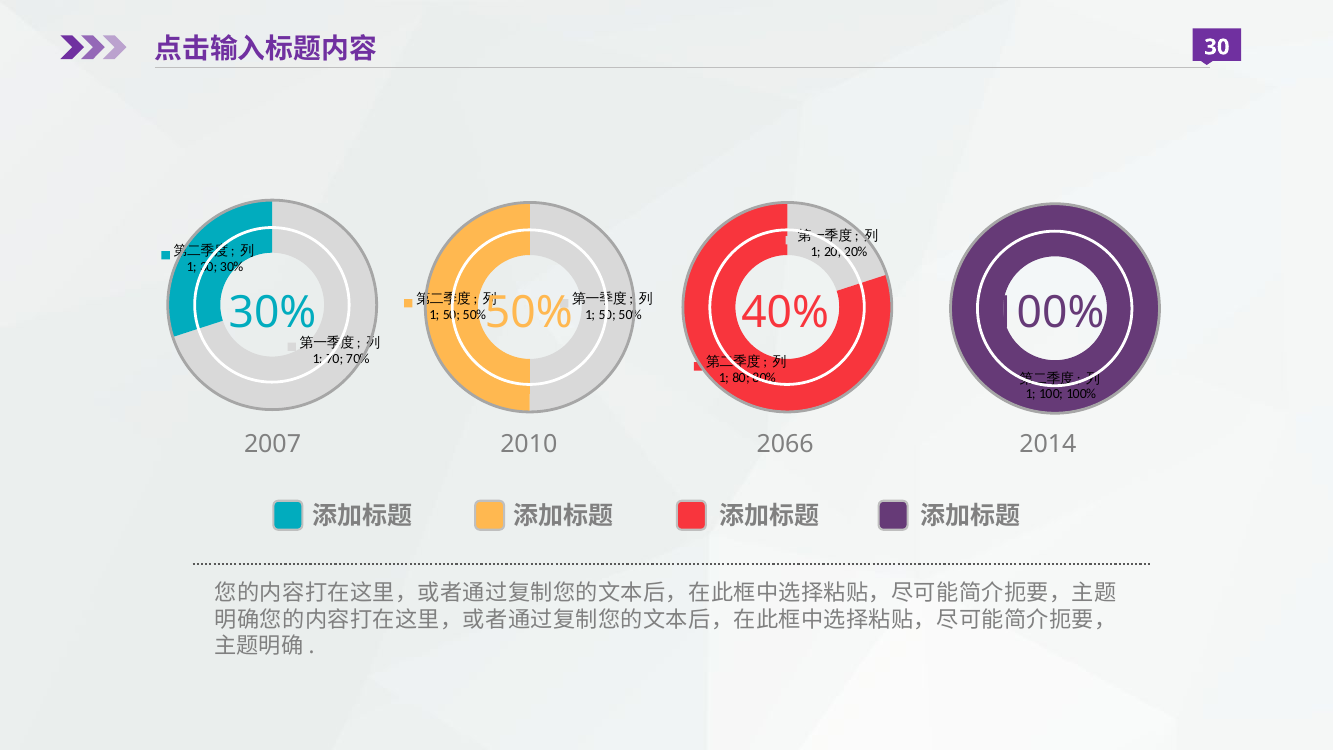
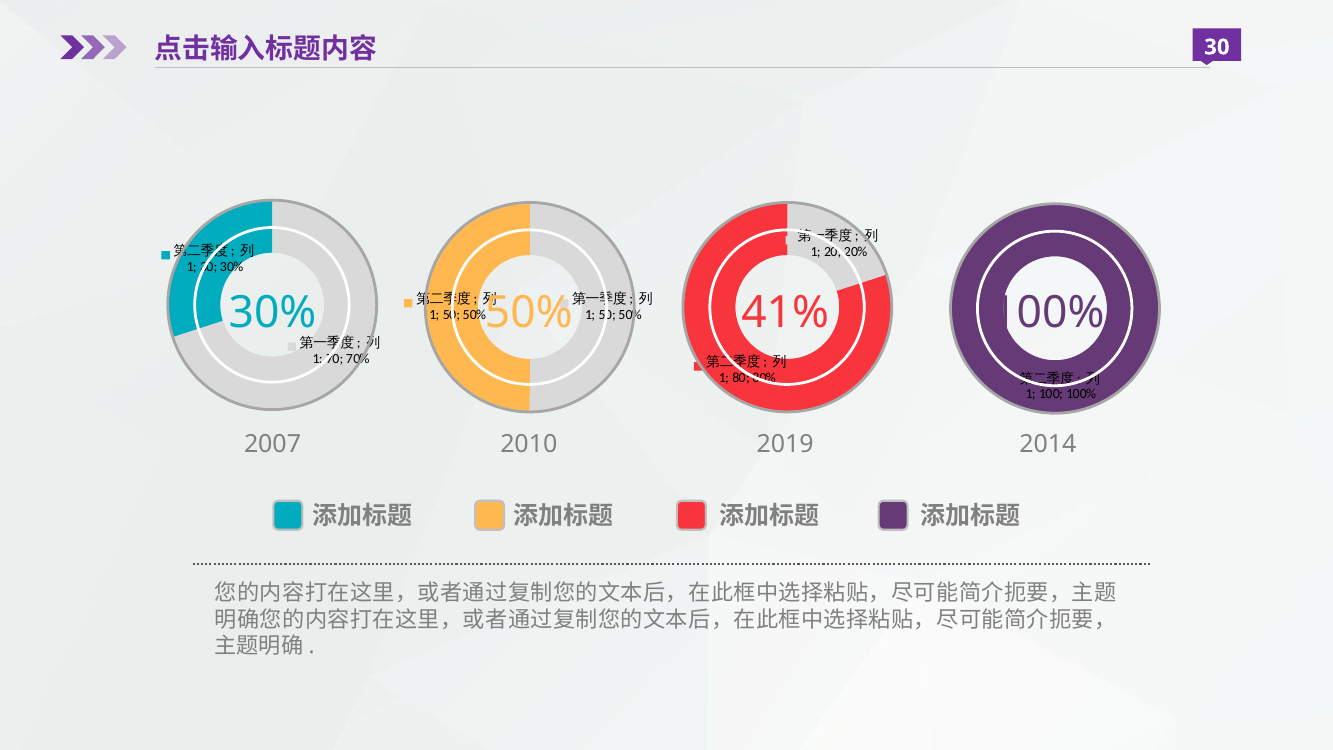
40%: 40% -> 41%
2066: 2066 -> 2019
